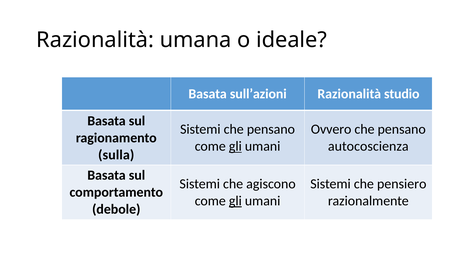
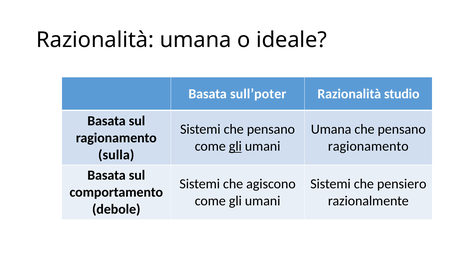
sull’azioni: sull’azioni -> sull’poter
Ovvero at (331, 129): Ovvero -> Umana
autocoscienza at (368, 146): autocoscienza -> ragionamento
gli at (235, 201) underline: present -> none
